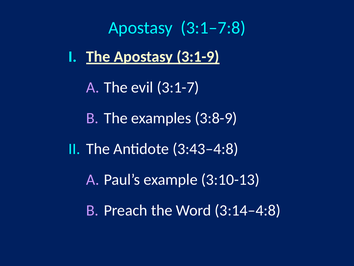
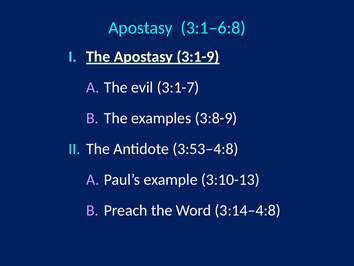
3:1‒7:8: 3:1‒7:8 -> 3:1‒6:8
3:43‒4:8: 3:43‒4:8 -> 3:53‒4:8
